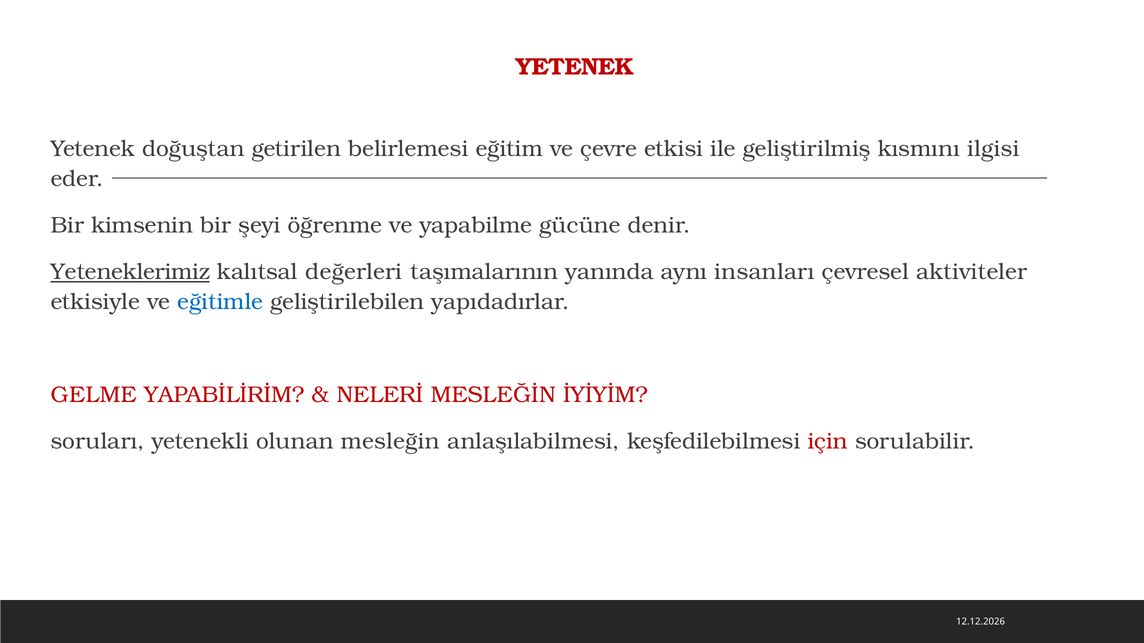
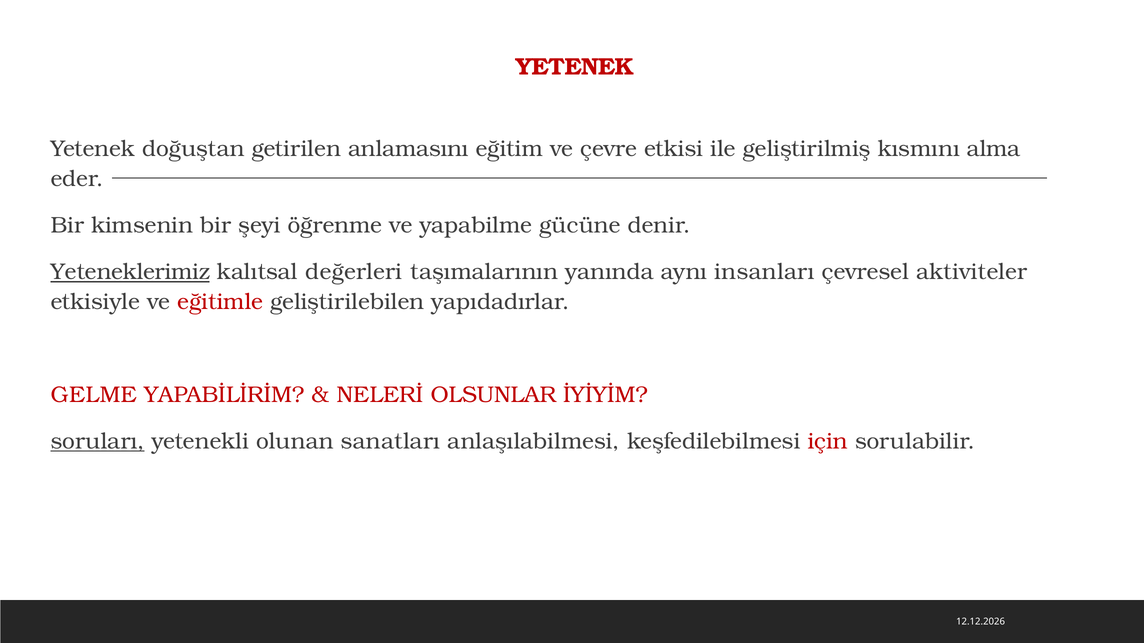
belirlemesi: belirlemesi -> anlamasını
ilgisi: ilgisi -> alma
eğitimle colour: blue -> red
MESLEĞİN: MESLEĞİN -> OLSUNLAR
soruları underline: none -> present
mesleğin: mesleğin -> sanatları
